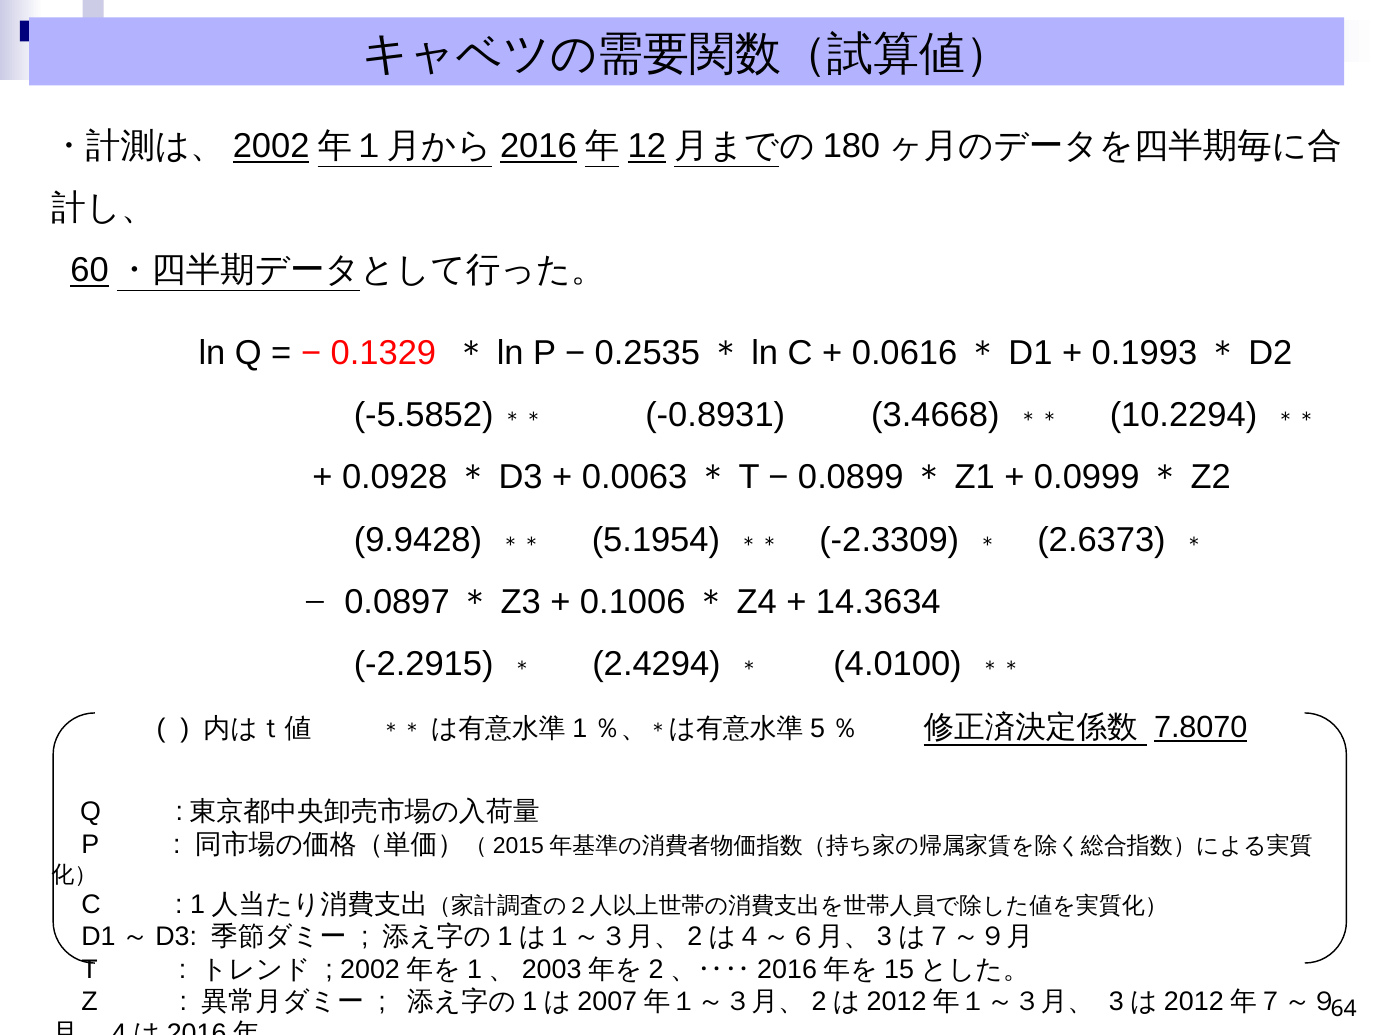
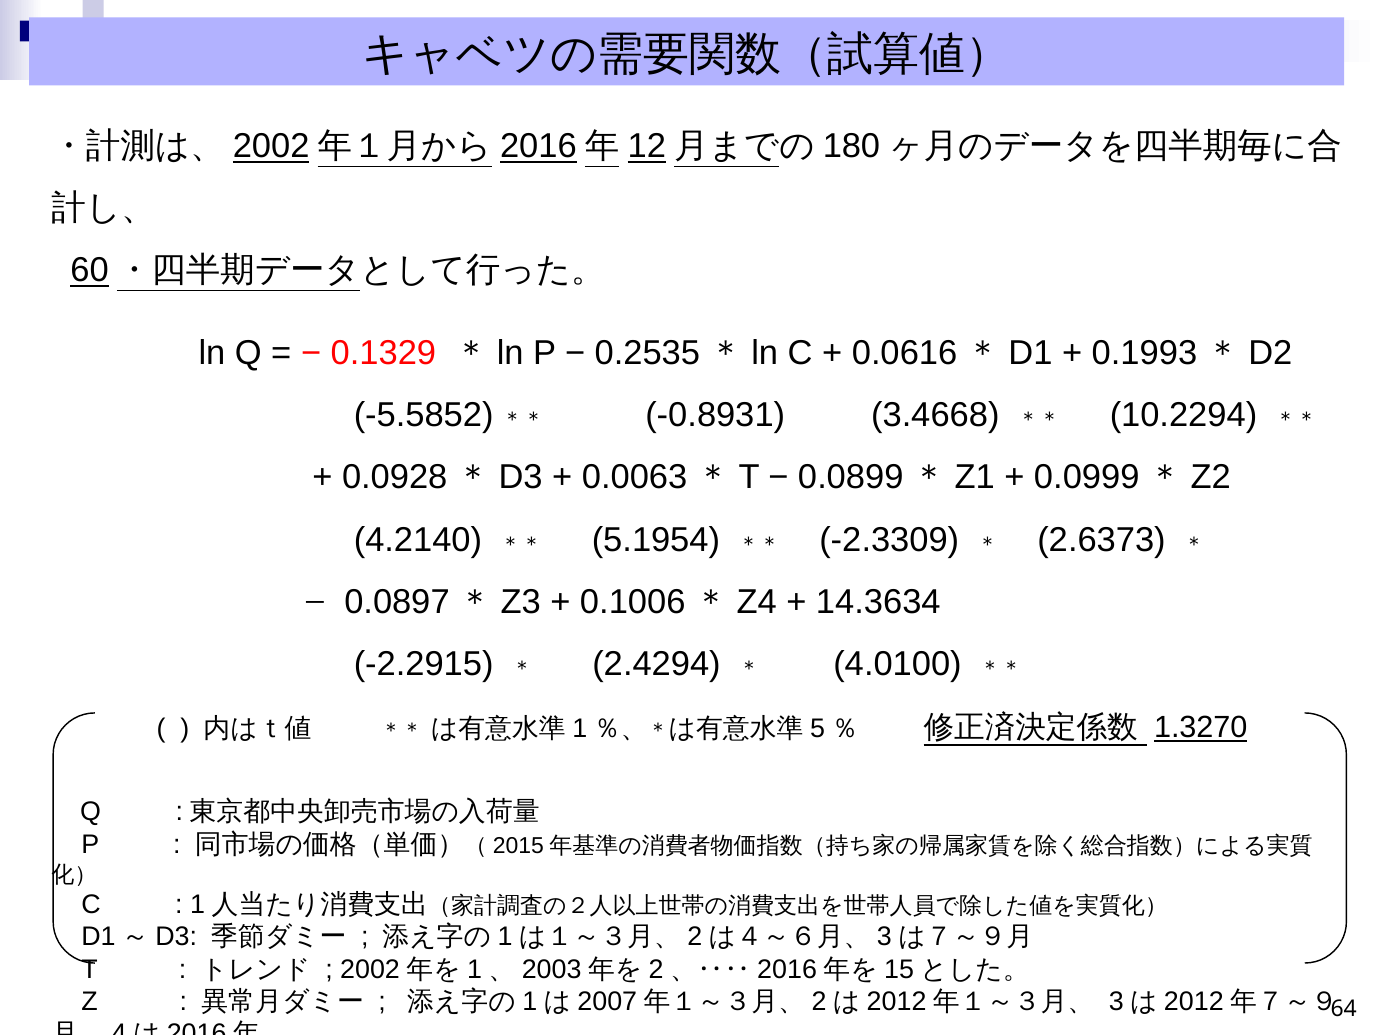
9.9428: 9.9428 -> 4.2140
7.8070: 7.8070 -> 1.3270
